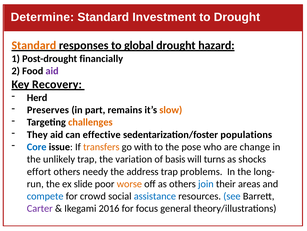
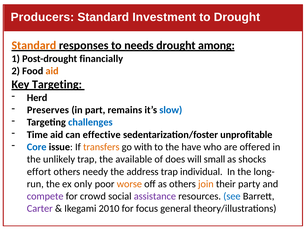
Determine: Determine -> Producers
global: global -> needs
hazard: hazard -> among
aid at (52, 71) colour: purple -> orange
Key Recovery: Recovery -> Targeting
slow colour: orange -> blue
challenges colour: orange -> blue
They: They -> Time
populations: populations -> unprofitable
pose: pose -> have
change: change -> offered
variation: variation -> available
basis: basis -> does
turns: turns -> small
problems: problems -> individual
slide: slide -> only
join colour: blue -> orange
areas: areas -> party
compete colour: blue -> purple
assistance colour: blue -> purple
2016: 2016 -> 2010
